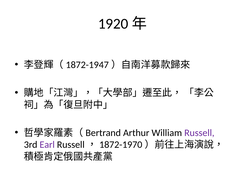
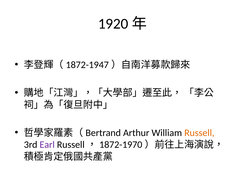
Russell colour: purple -> orange
